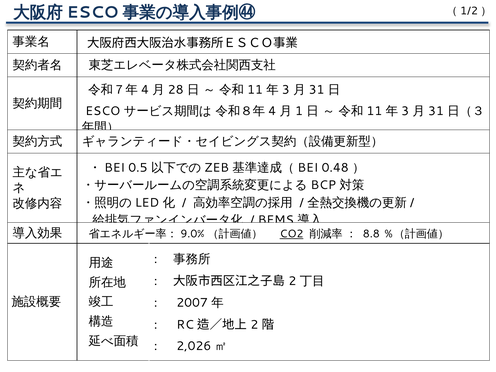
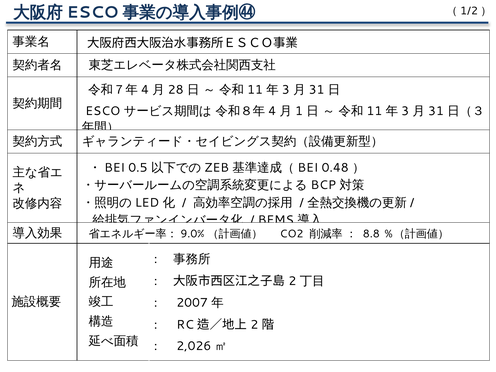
CO2 underline: present -> none
